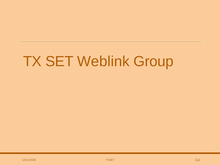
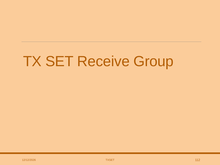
Weblink: Weblink -> Receive
